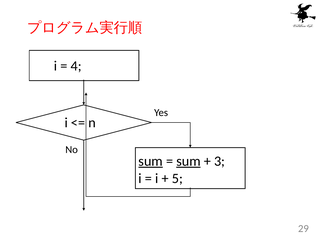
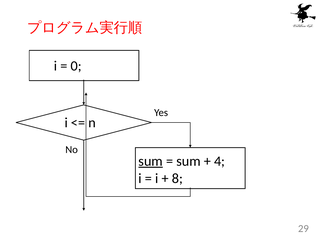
4: 4 -> 0
sum at (188, 161) underline: present -> none
3: 3 -> 4
5: 5 -> 8
